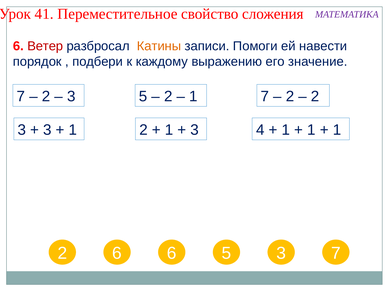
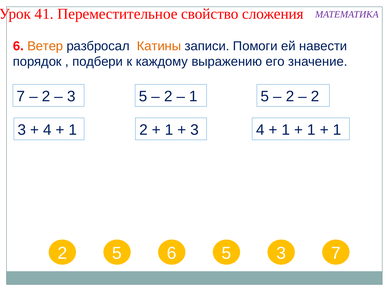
Ветер colour: red -> orange
7 at (265, 97): 7 -> 5
3 at (47, 130): 3 -> 4
6 at (117, 254): 6 -> 5
